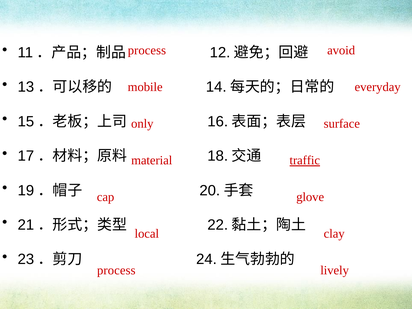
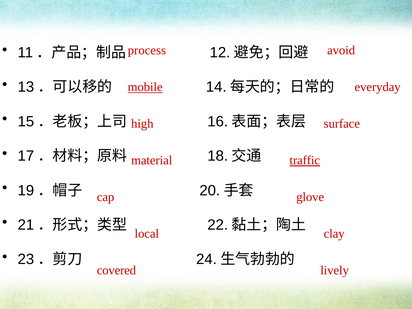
mobile underline: none -> present
only: only -> high
process at (116, 270): process -> covered
